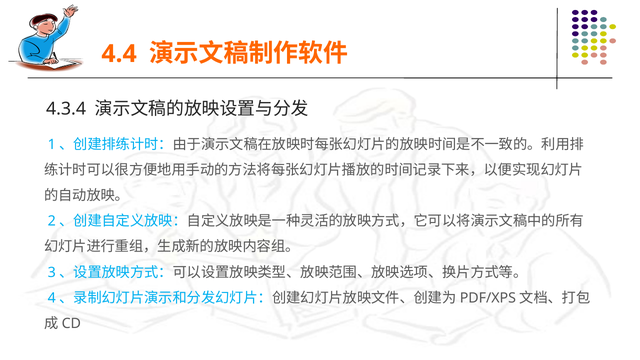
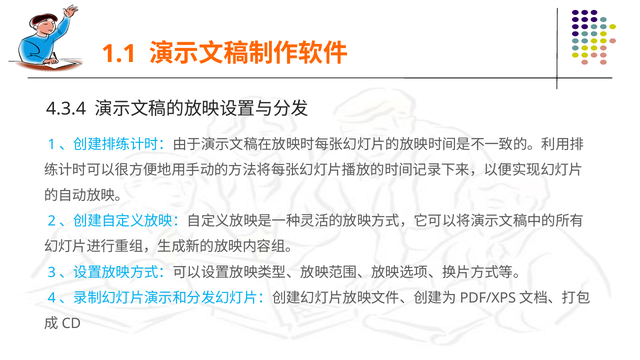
4.4: 4.4 -> 1.1
